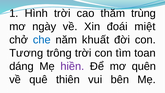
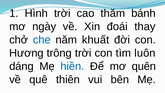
trùng: trùng -> bánh
miệt: miệt -> thay
Tương: Tương -> Hương
toan: toan -> luôn
hiền colour: purple -> blue
